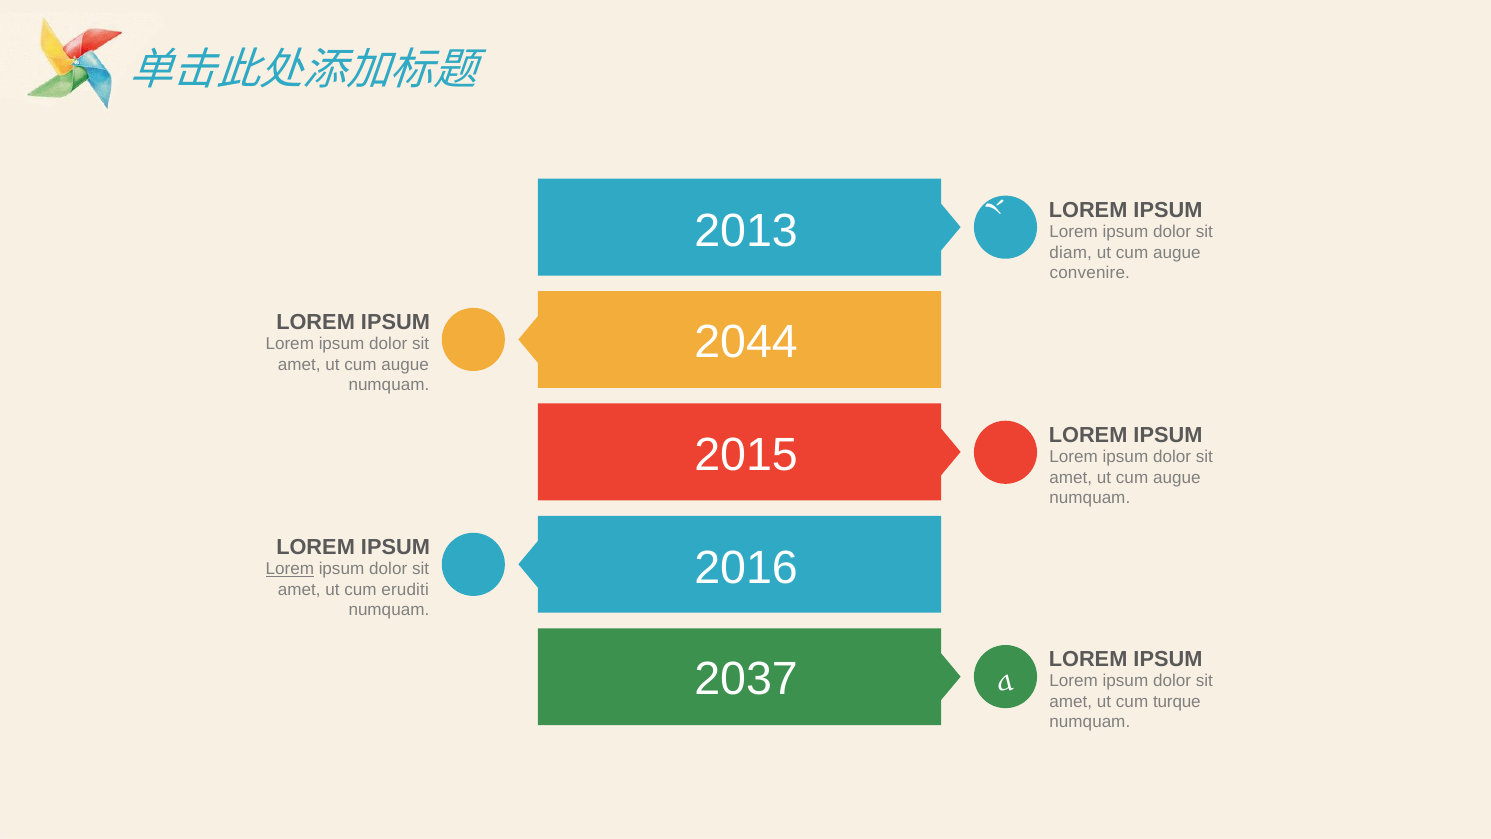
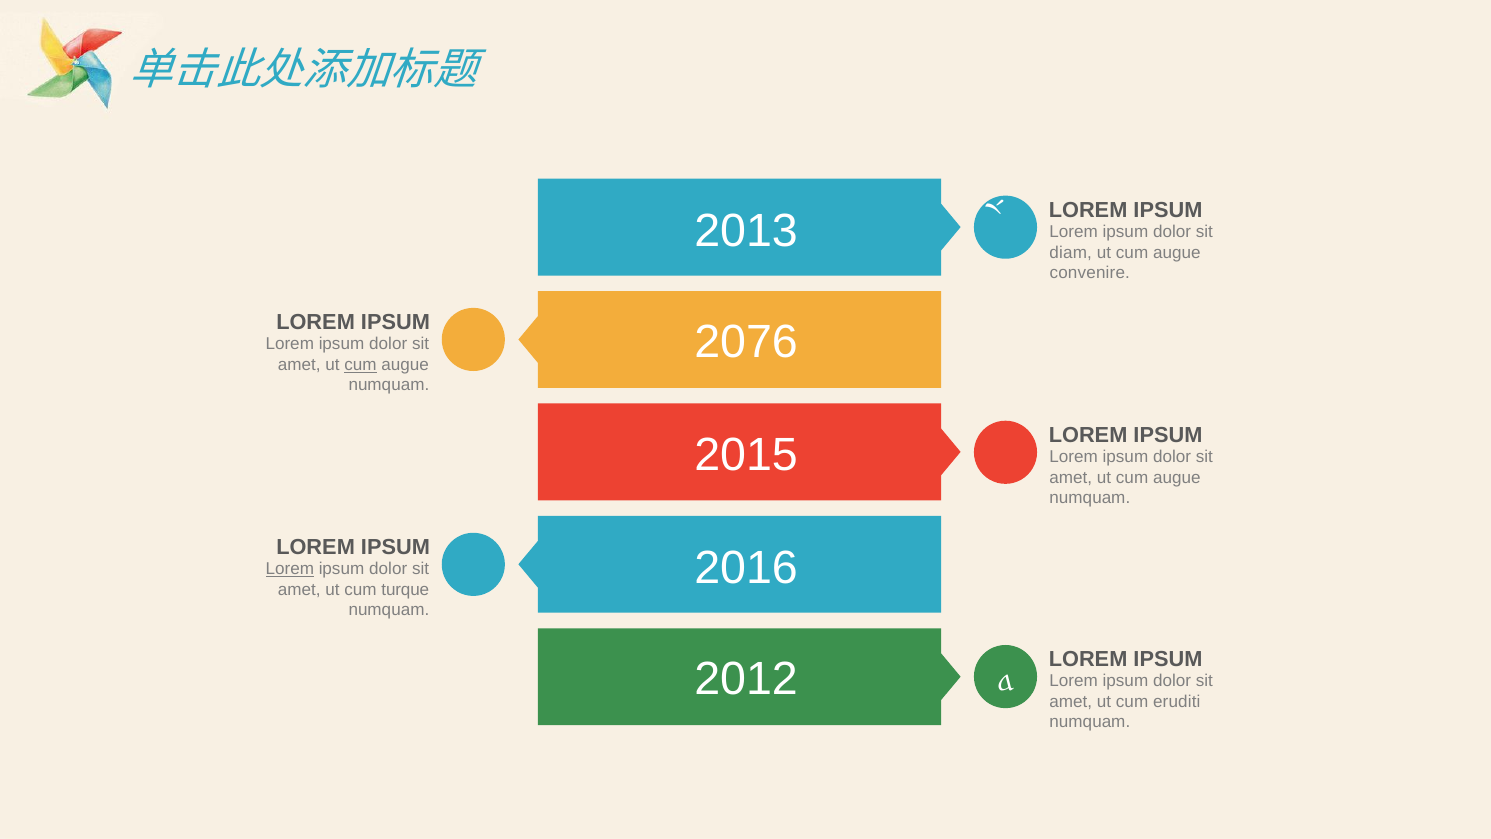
2044: 2044 -> 2076
cum at (360, 365) underline: none -> present
eruditi: eruditi -> turque
2037: 2037 -> 2012
turque: turque -> eruditi
